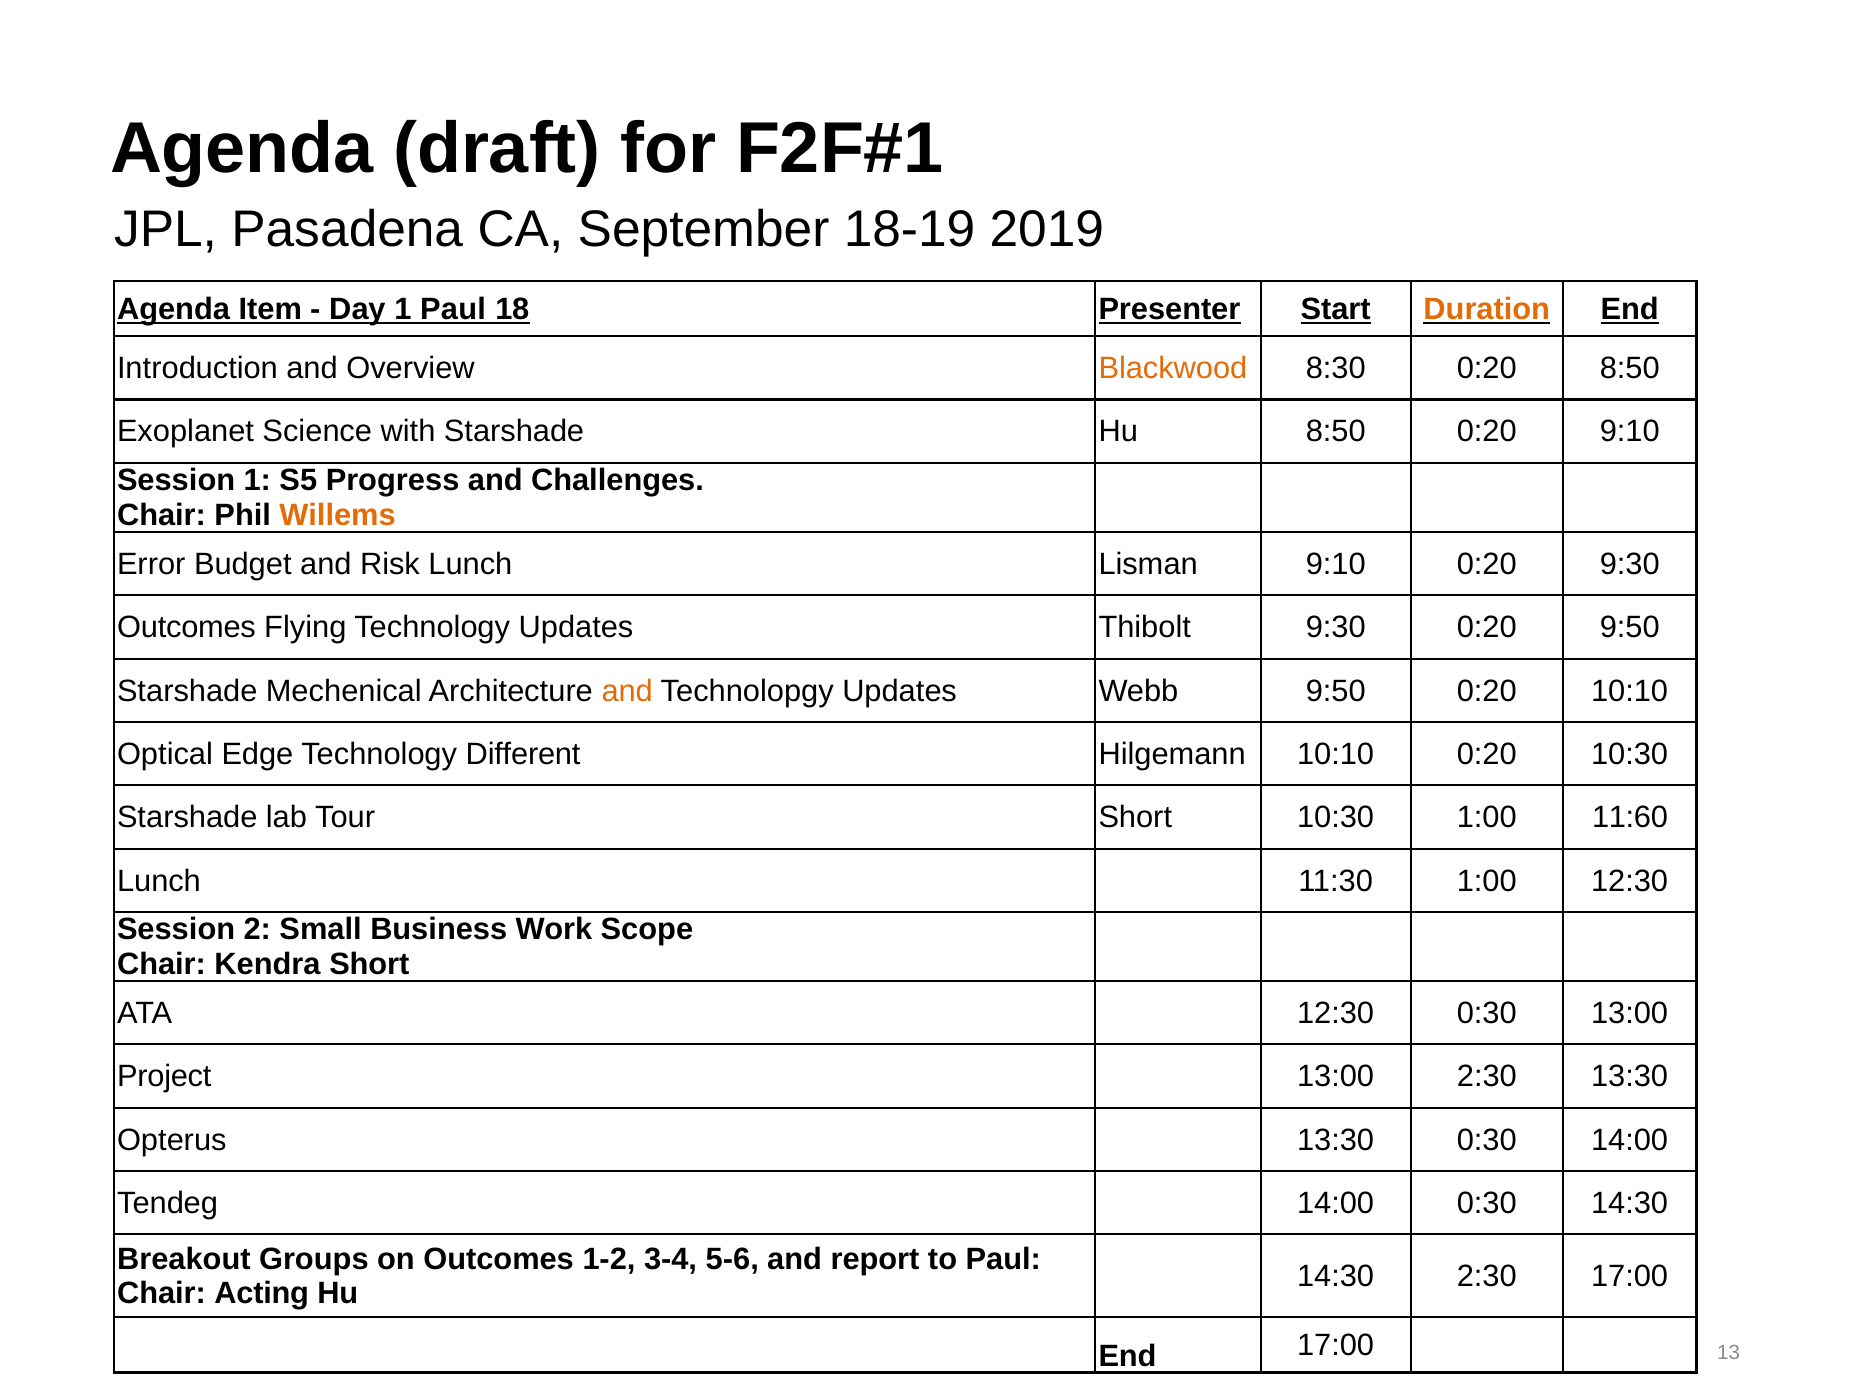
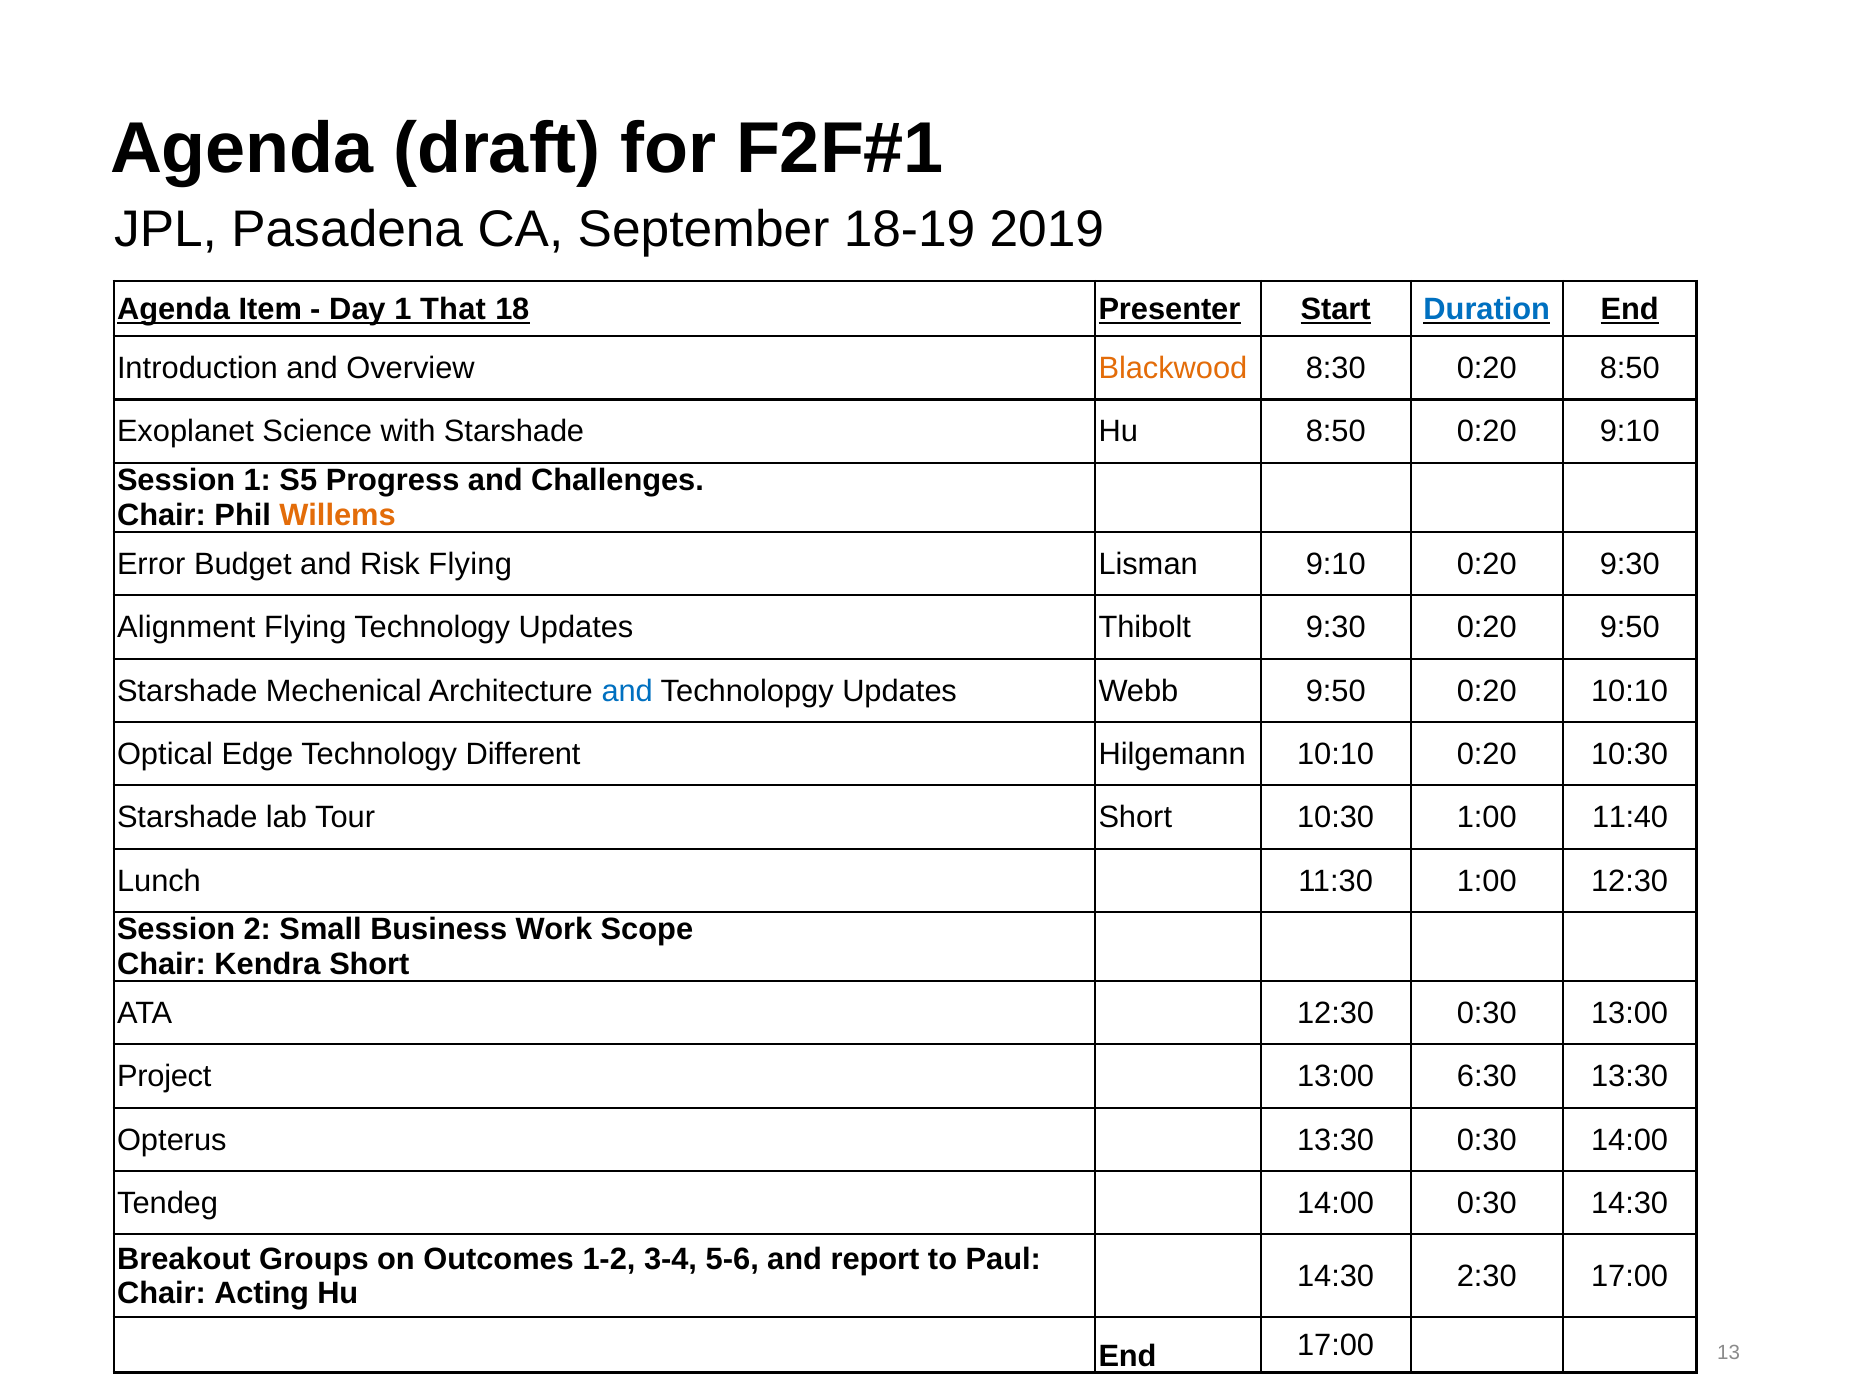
1 Paul: Paul -> That
Duration colour: orange -> blue
Risk Lunch: Lunch -> Flying
Outcomes at (187, 628): Outcomes -> Alignment
and at (627, 691) colour: orange -> blue
11:60: 11:60 -> 11:40
13:00 2:30: 2:30 -> 6:30
